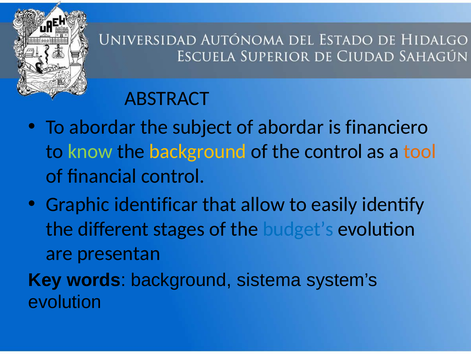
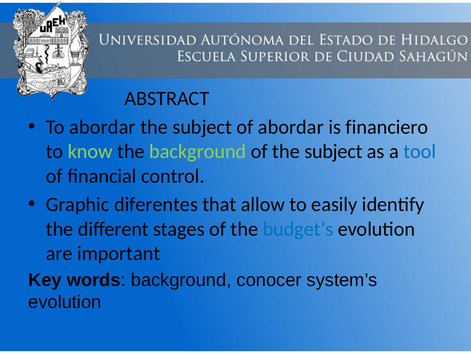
background at (198, 151) colour: yellow -> light green
of the control: control -> subject
tool colour: orange -> blue
identificar: identificar -> diferentes
presentan: presentan -> important
sistema: sistema -> conocer
